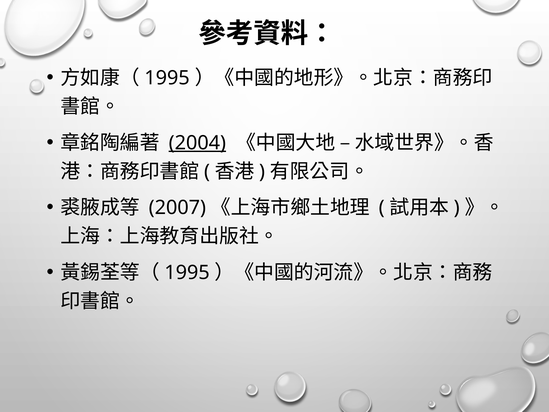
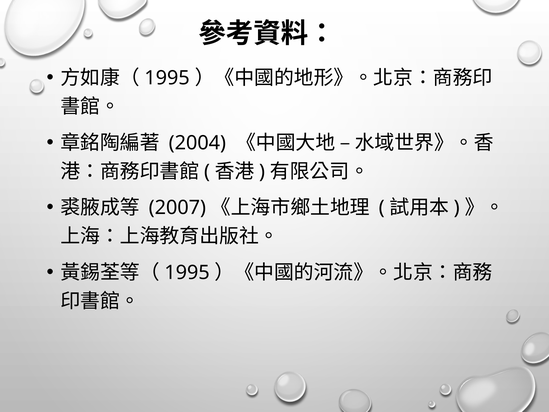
2004 underline: present -> none
